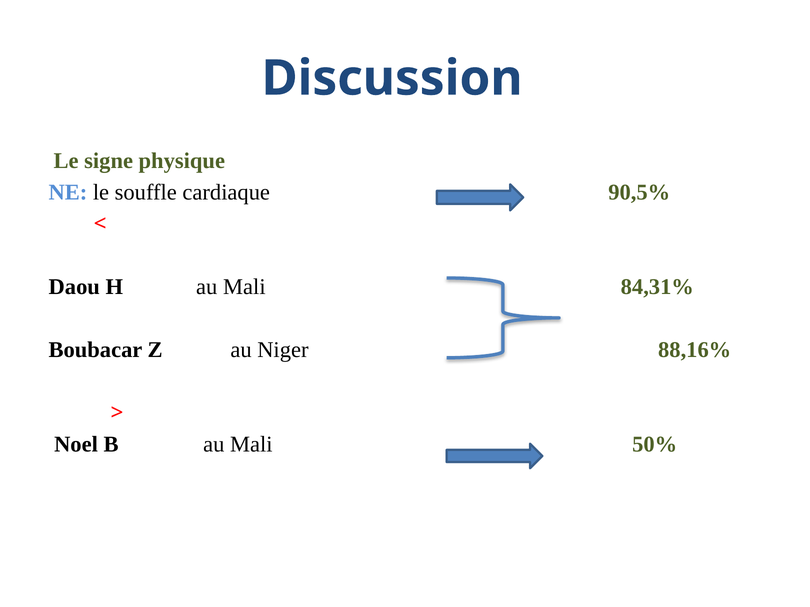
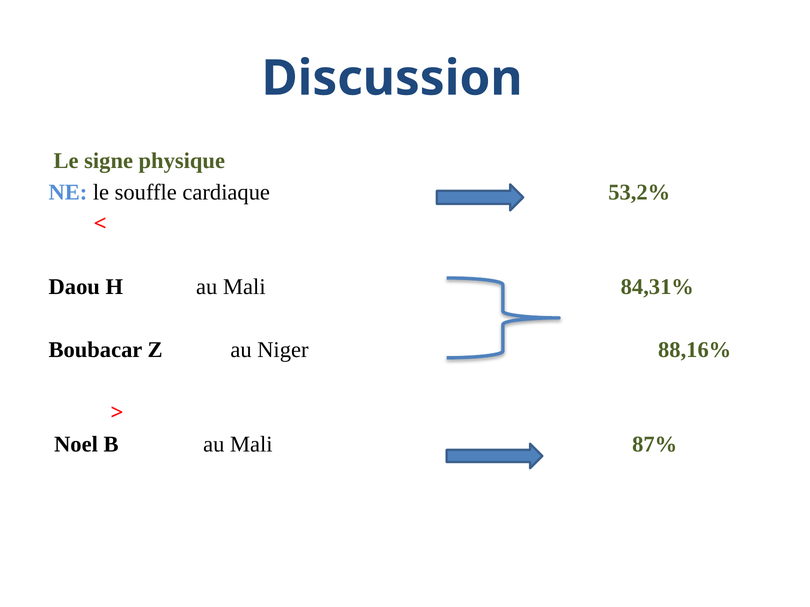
90,5%: 90,5% -> 53,2%
50%: 50% -> 87%
